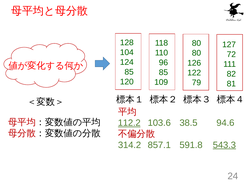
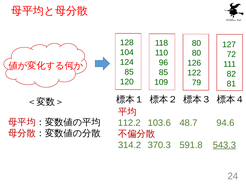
112.2 underline: present -> none
38.5: 38.5 -> 48.7
857.1: 857.1 -> 370.3
